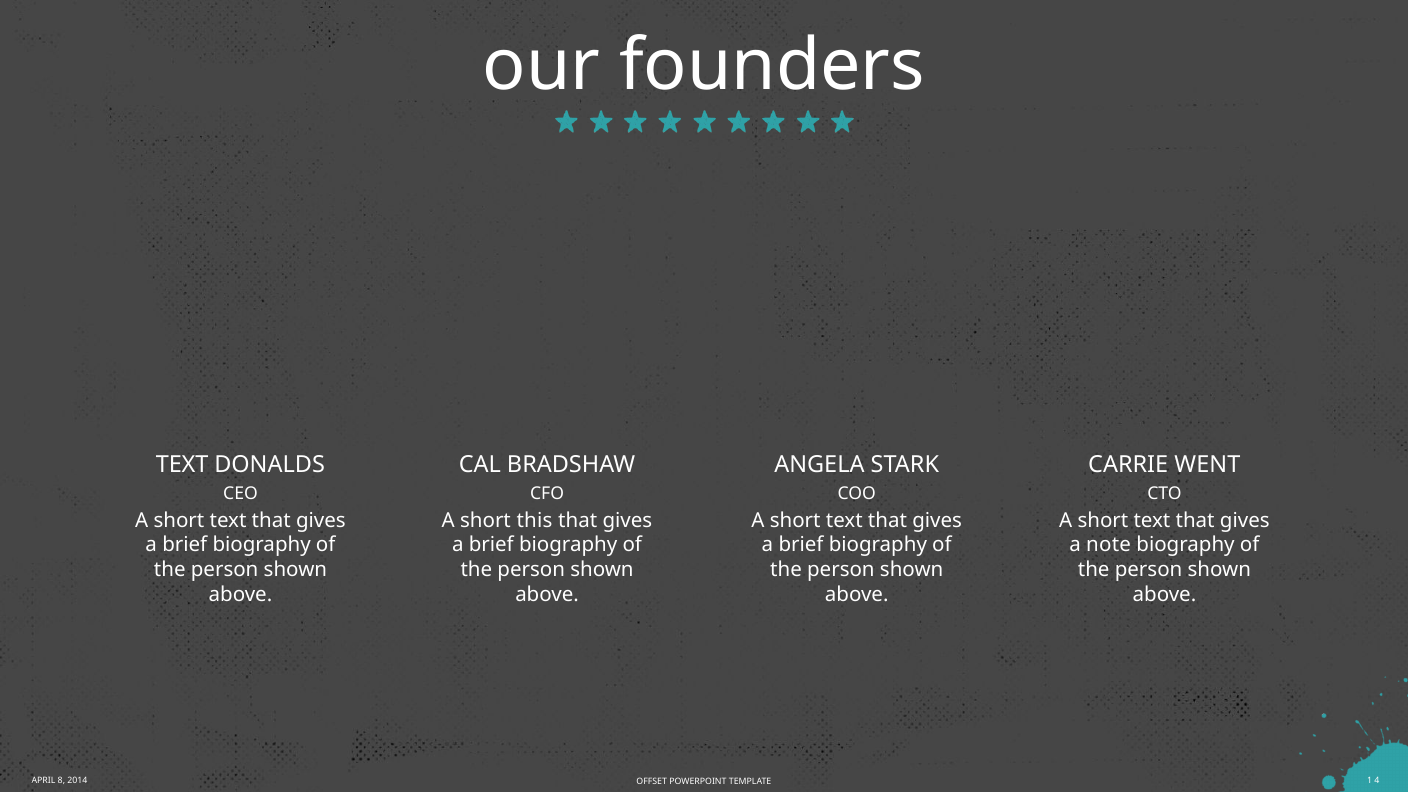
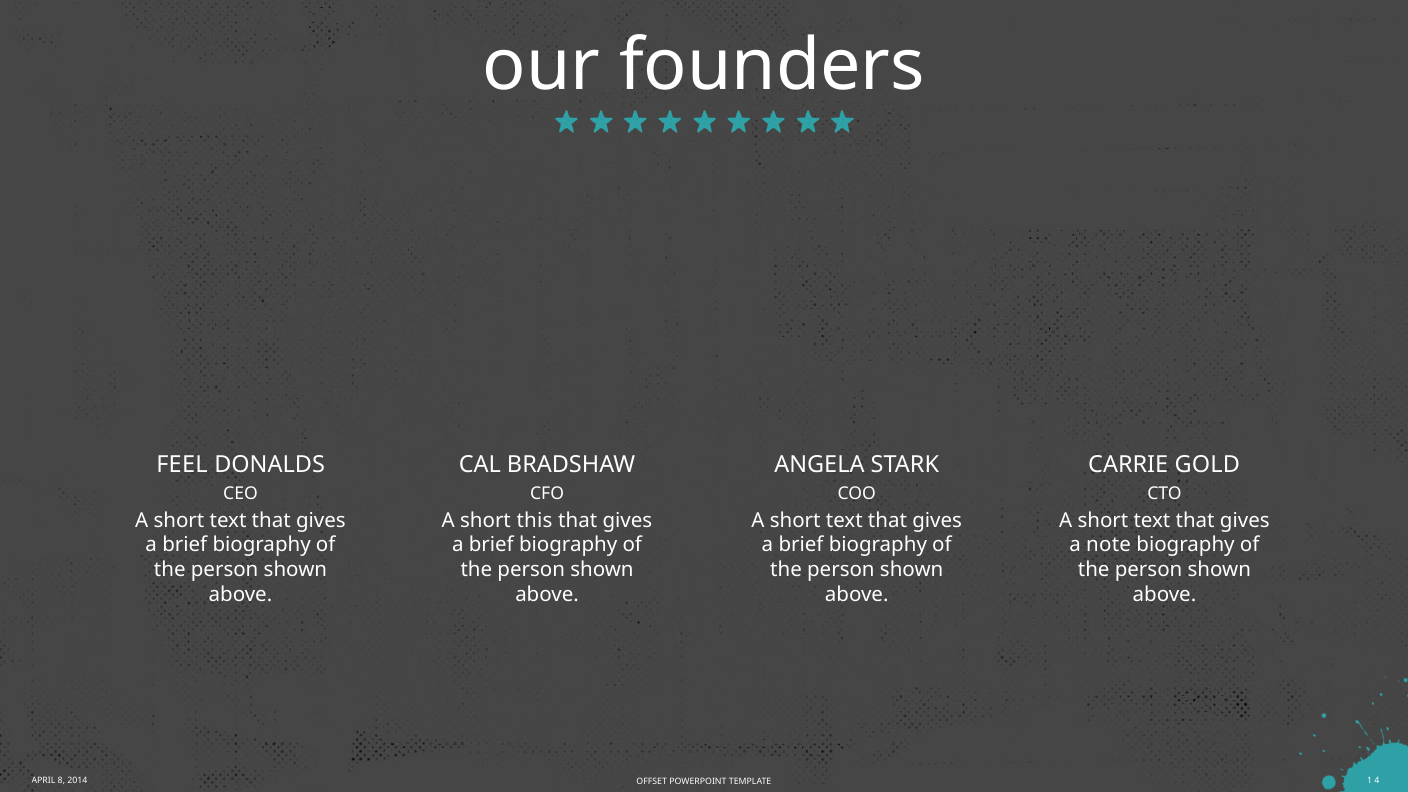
TEXT at (182, 464): TEXT -> FEEL
WENT: WENT -> GOLD
